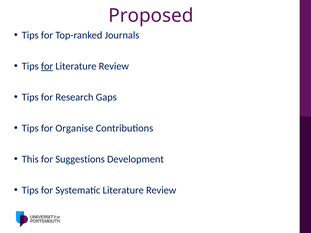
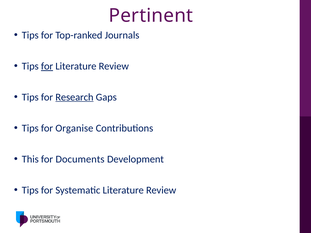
Proposed: Proposed -> Pertinent
Research underline: none -> present
Suggestions: Suggestions -> Documents
